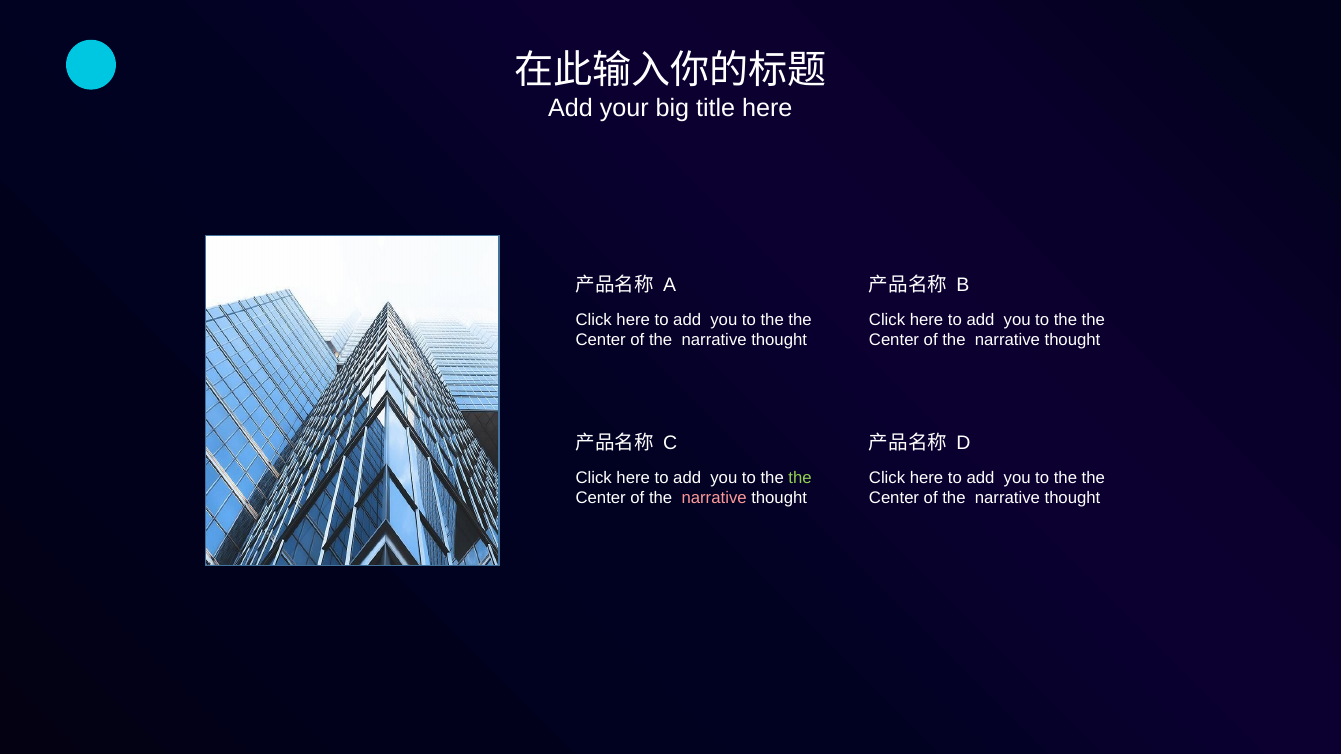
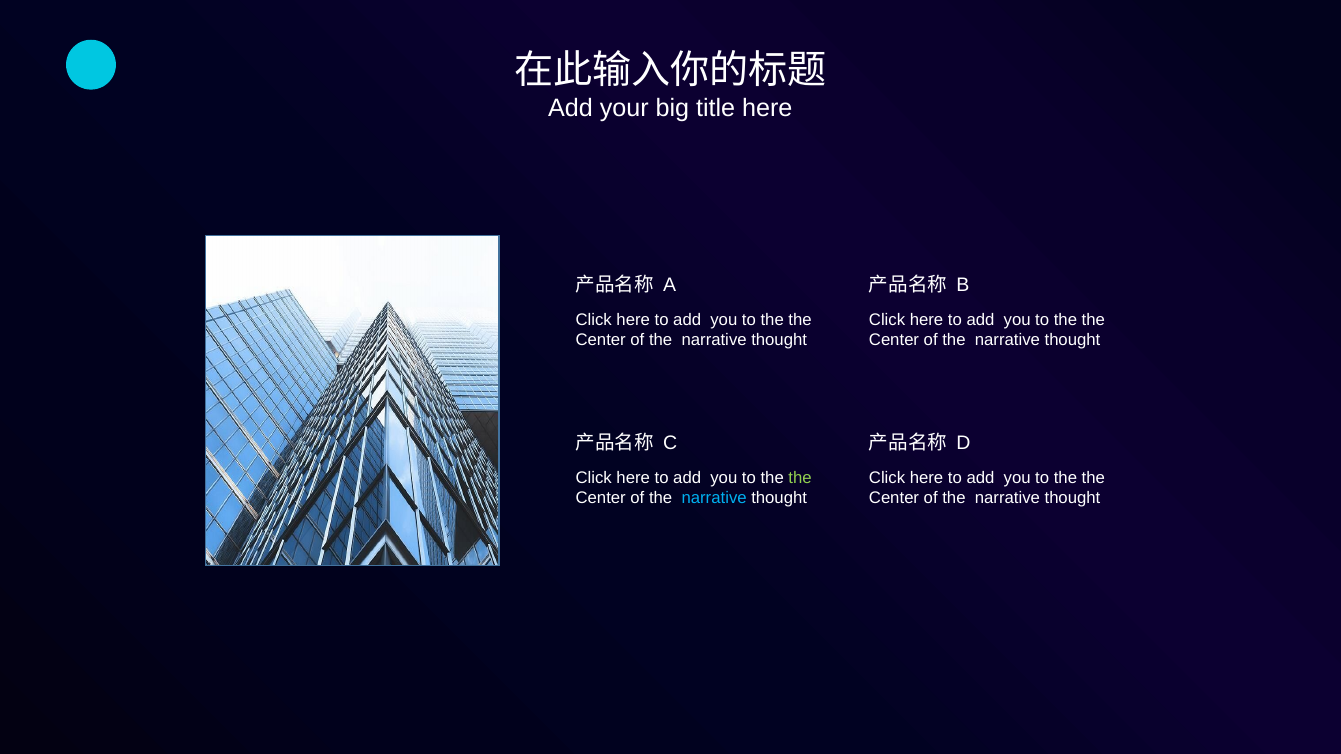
narrative at (714, 498) colour: pink -> light blue
